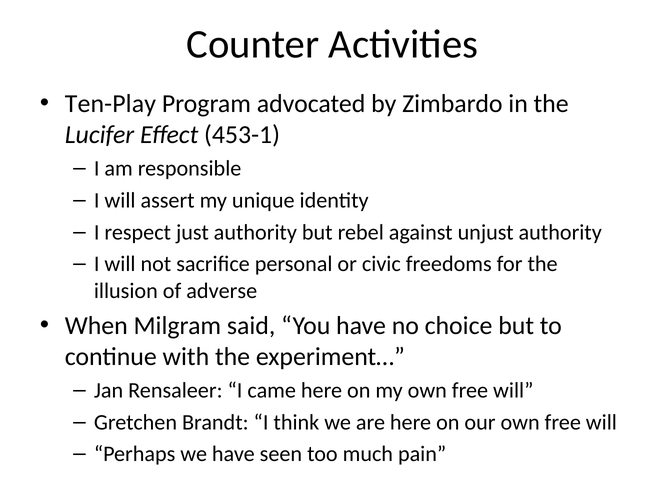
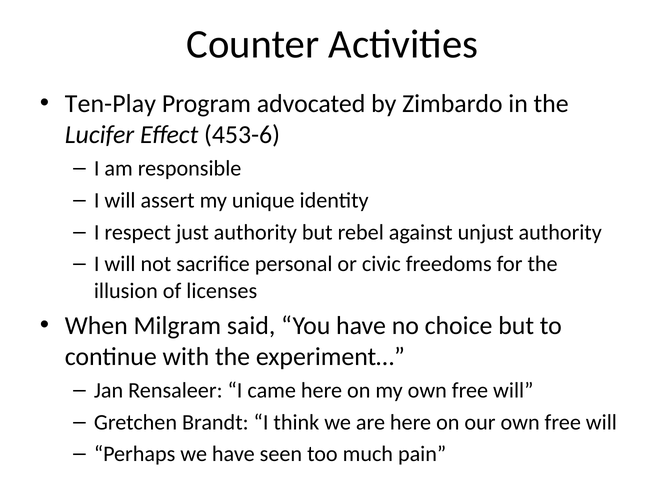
453-1: 453-1 -> 453-6
adverse: adverse -> licenses
